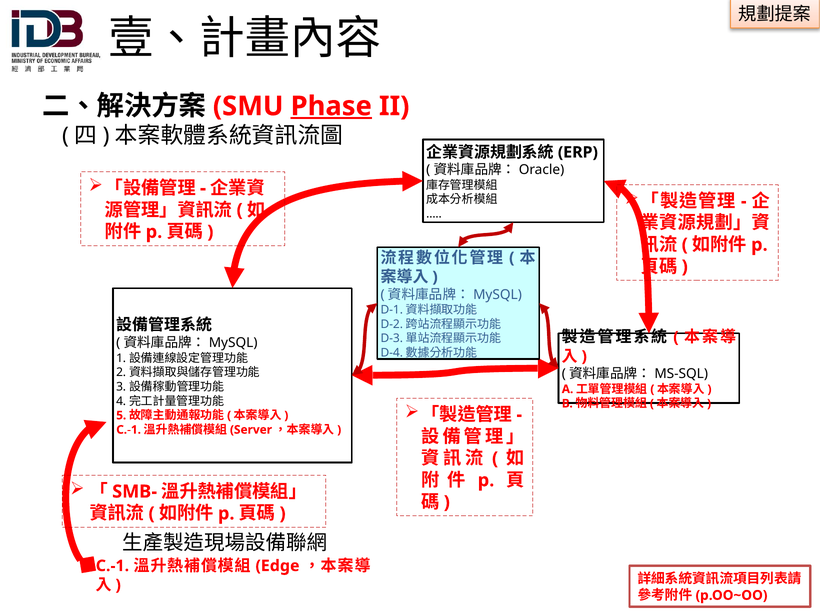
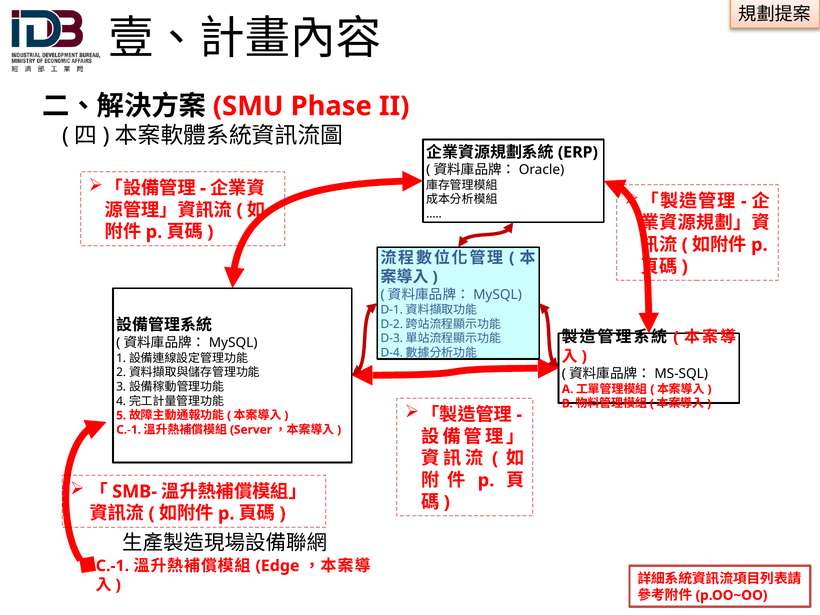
Phase underline: present -> none
